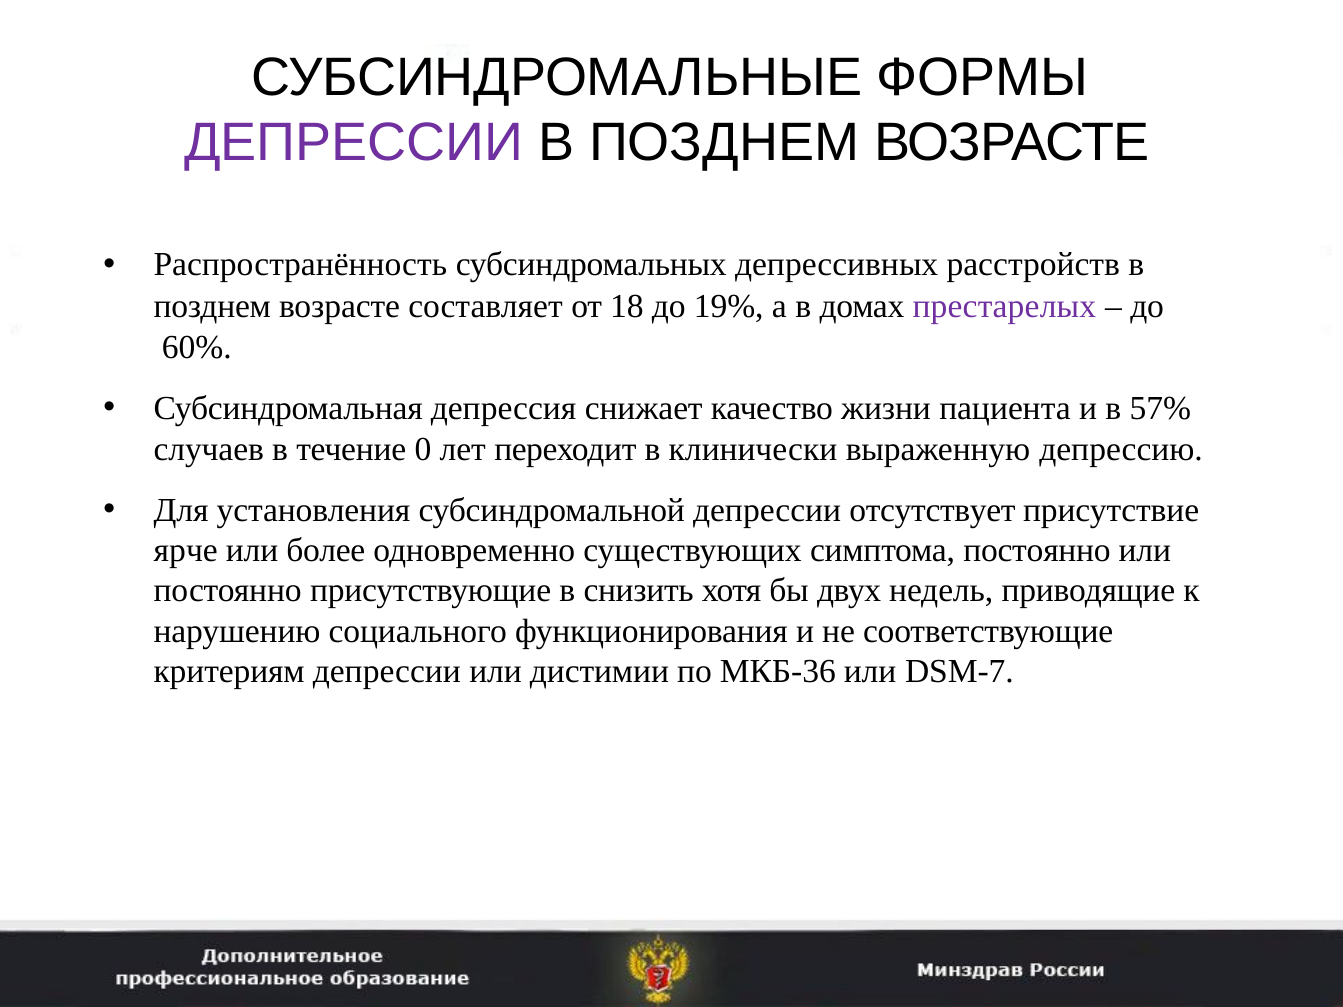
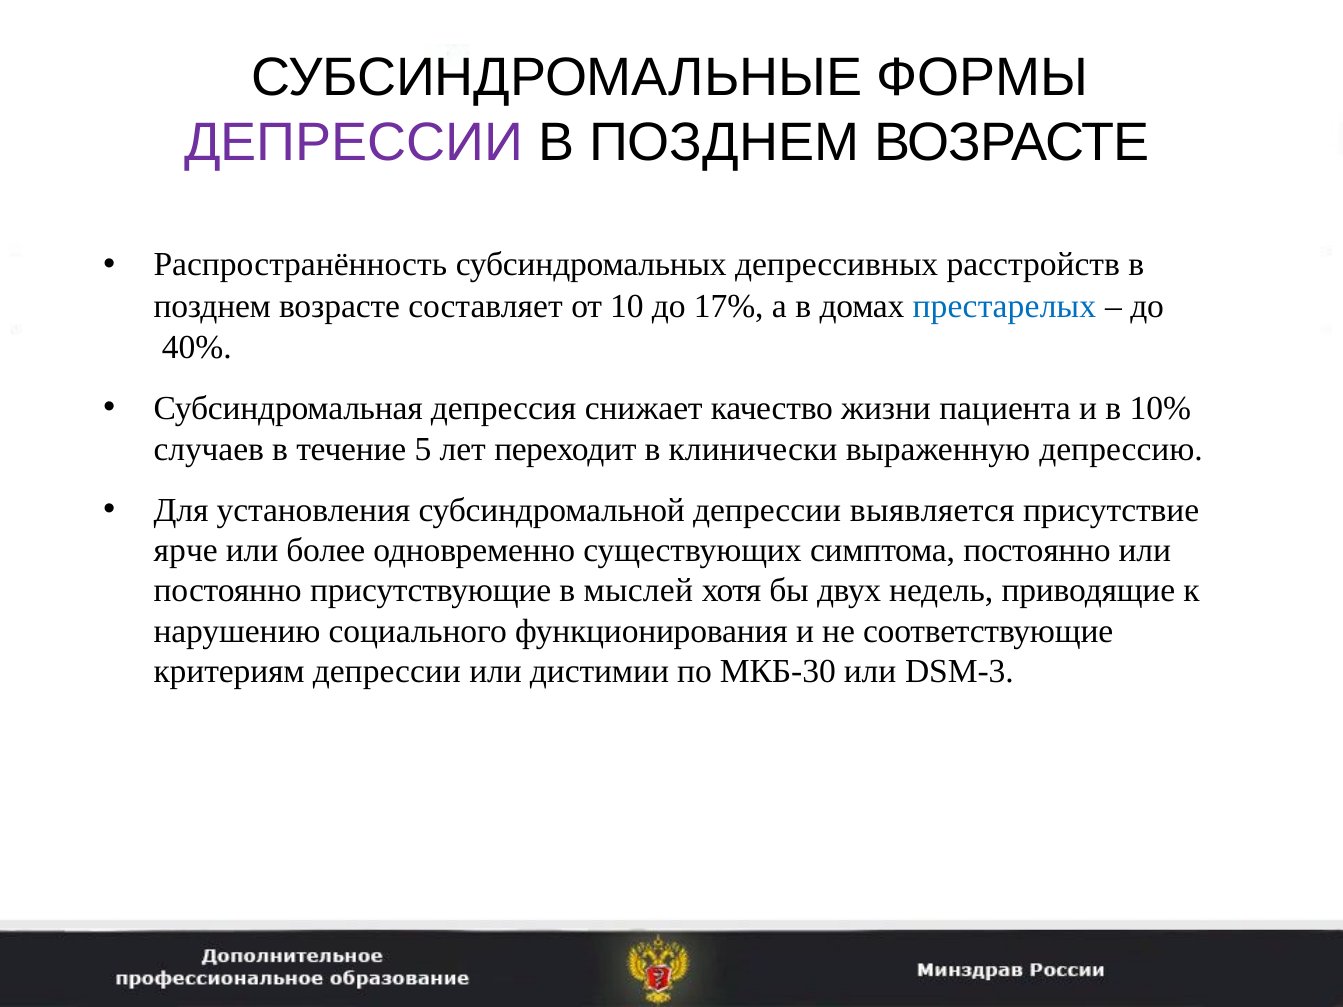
18: 18 -> 10
19%: 19% -> 17%
престарелых colour: purple -> blue
60%: 60% -> 40%
57%: 57% -> 10%
0: 0 -> 5
отсутствует: отсутствует -> выявляется
снизить: снизить -> мыслей
МКБ-36: МКБ-36 -> МКБ-30
DSM-7: DSM-7 -> DSM-3
